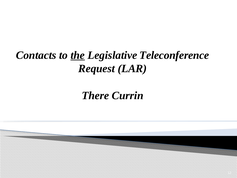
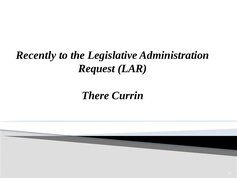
Contacts: Contacts -> Recently
the underline: present -> none
Teleconference: Teleconference -> Administration
